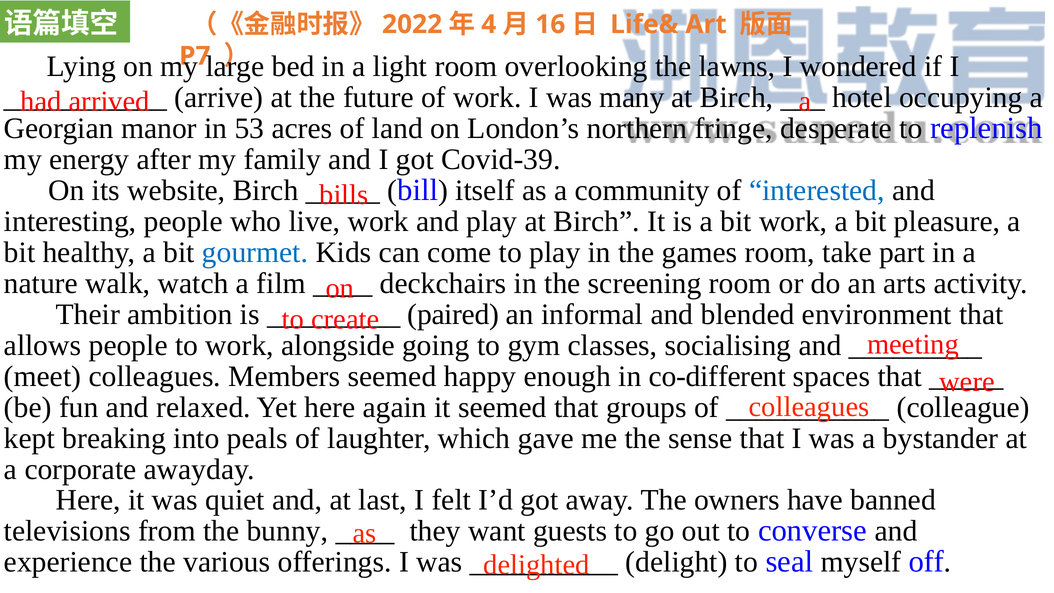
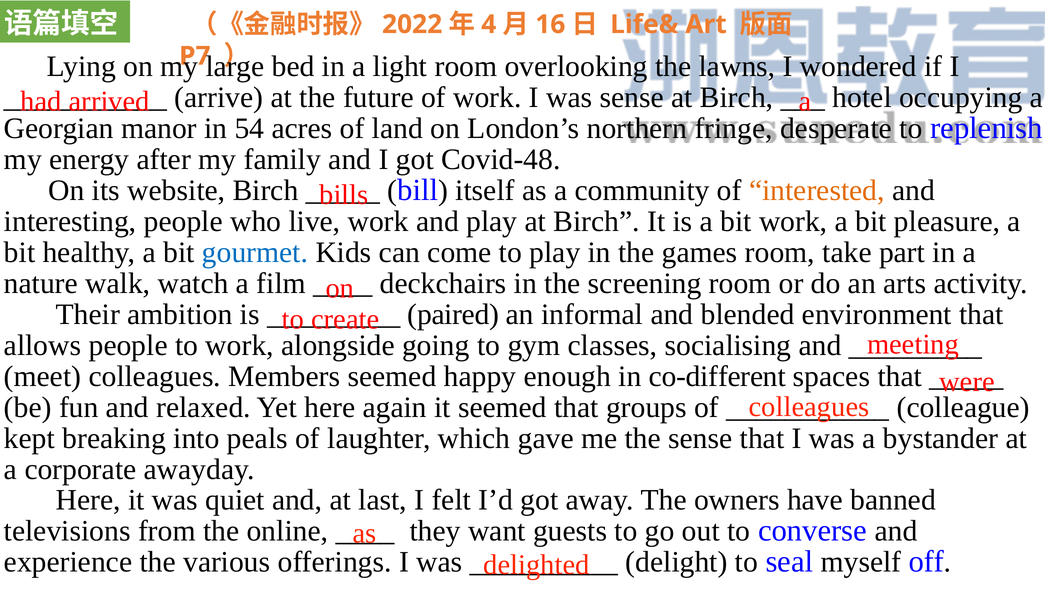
was many: many -> sense
53: 53 -> 54
Covid-39: Covid-39 -> Covid-48
interested colour: blue -> orange
bunny: bunny -> online
